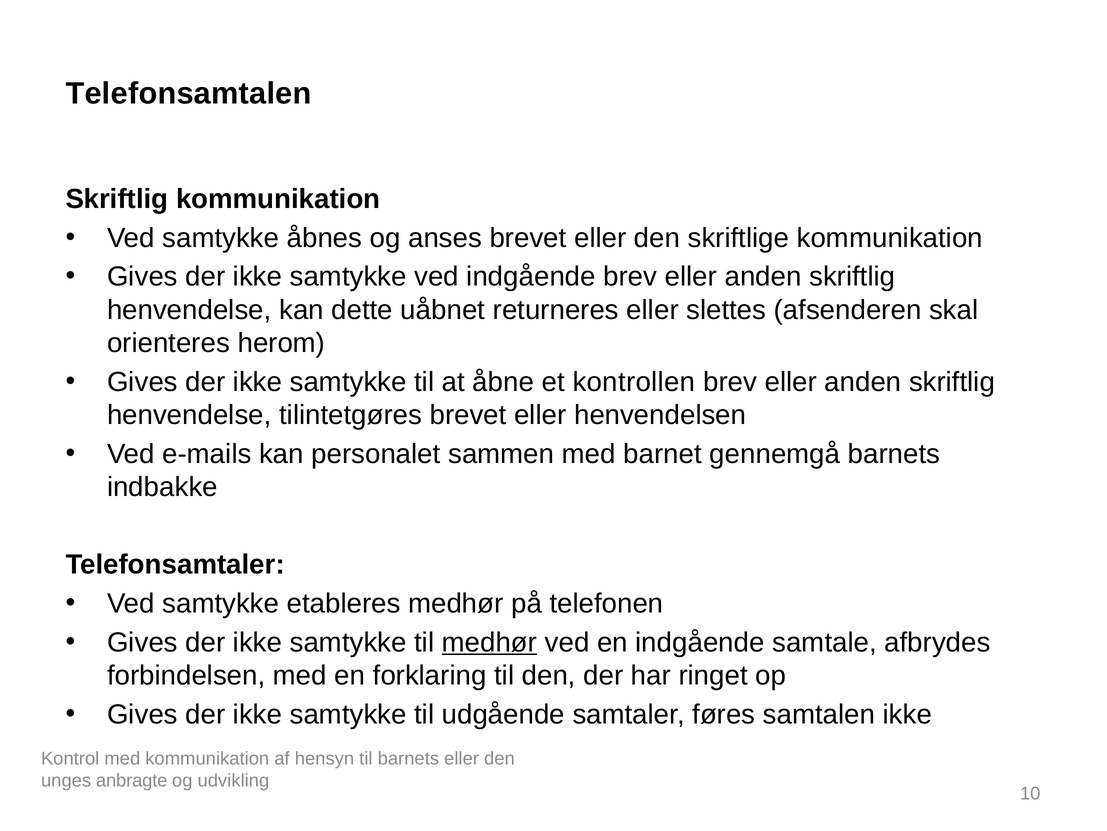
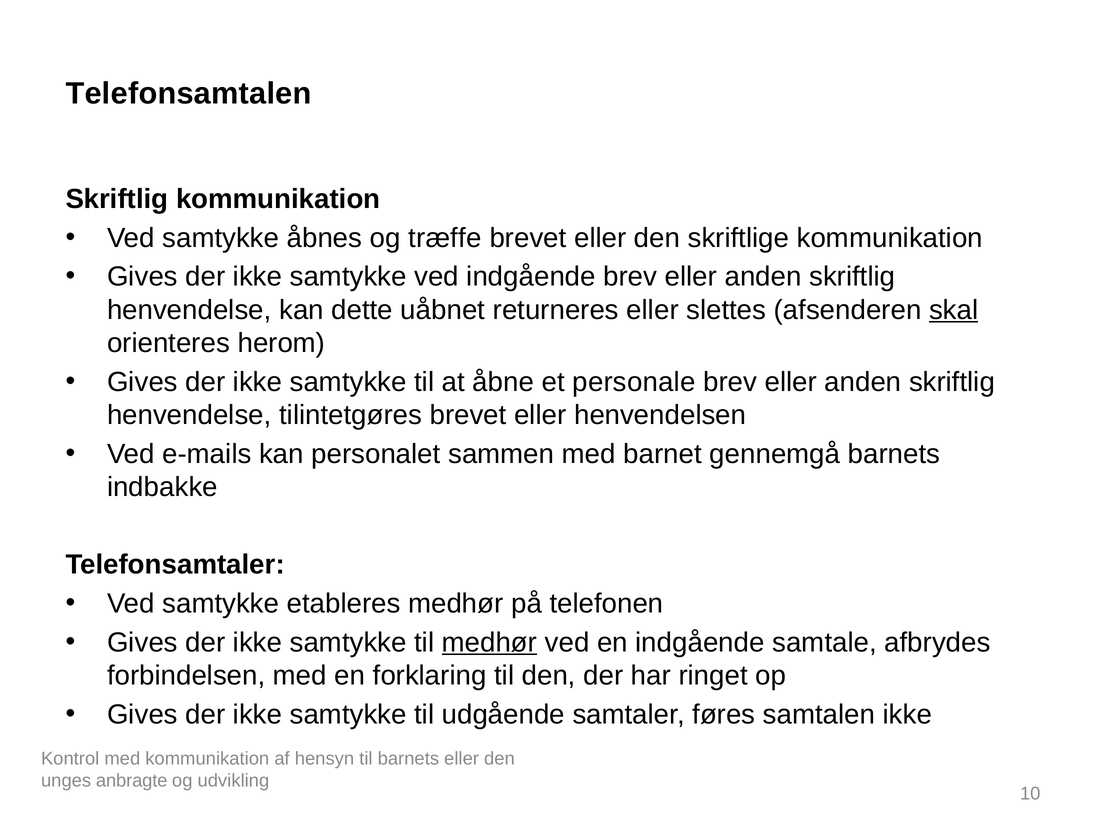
anses: anses -> træffe
skal underline: none -> present
kontrollen: kontrollen -> personale
